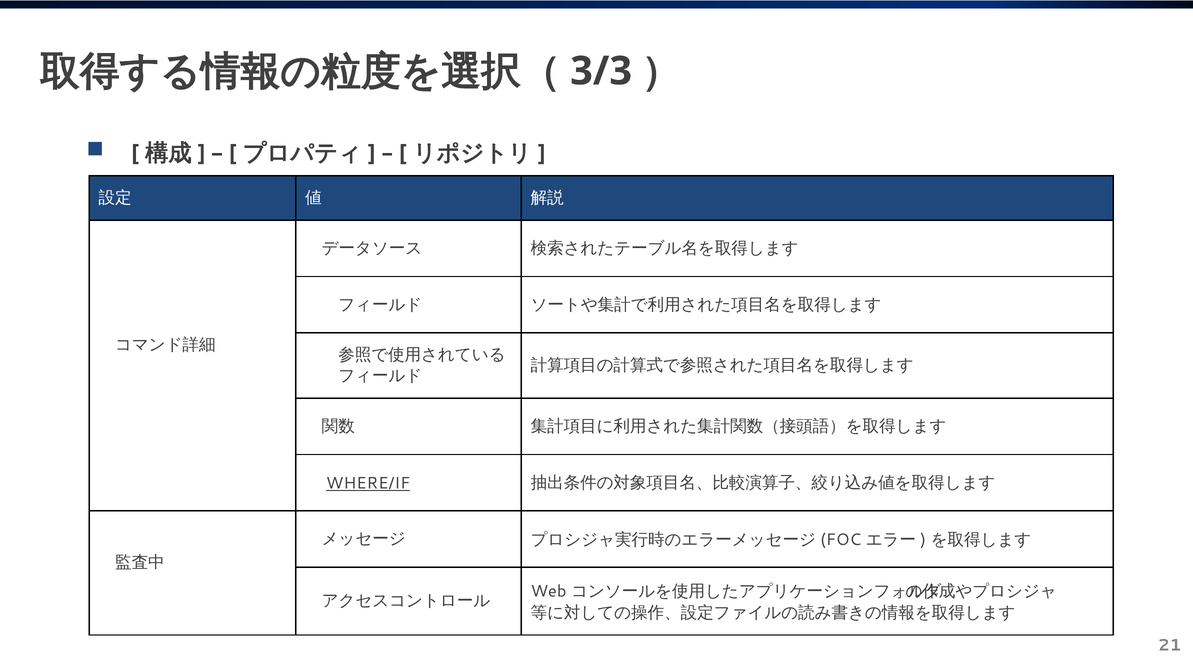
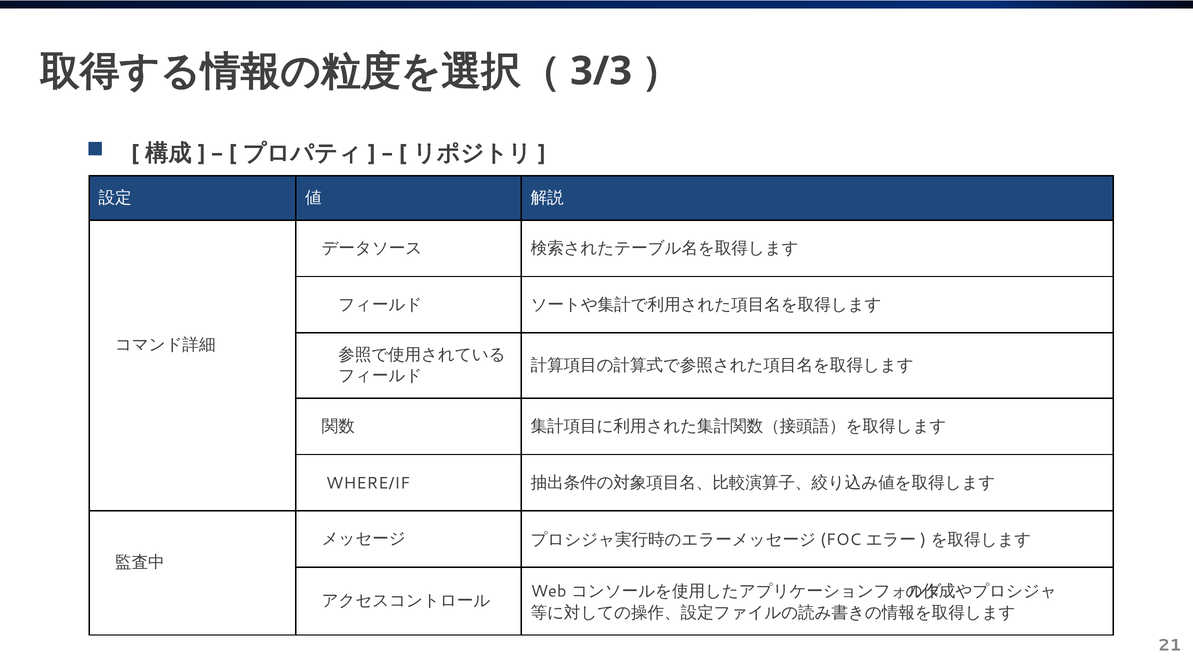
WHERE/IF underline: present -> none
